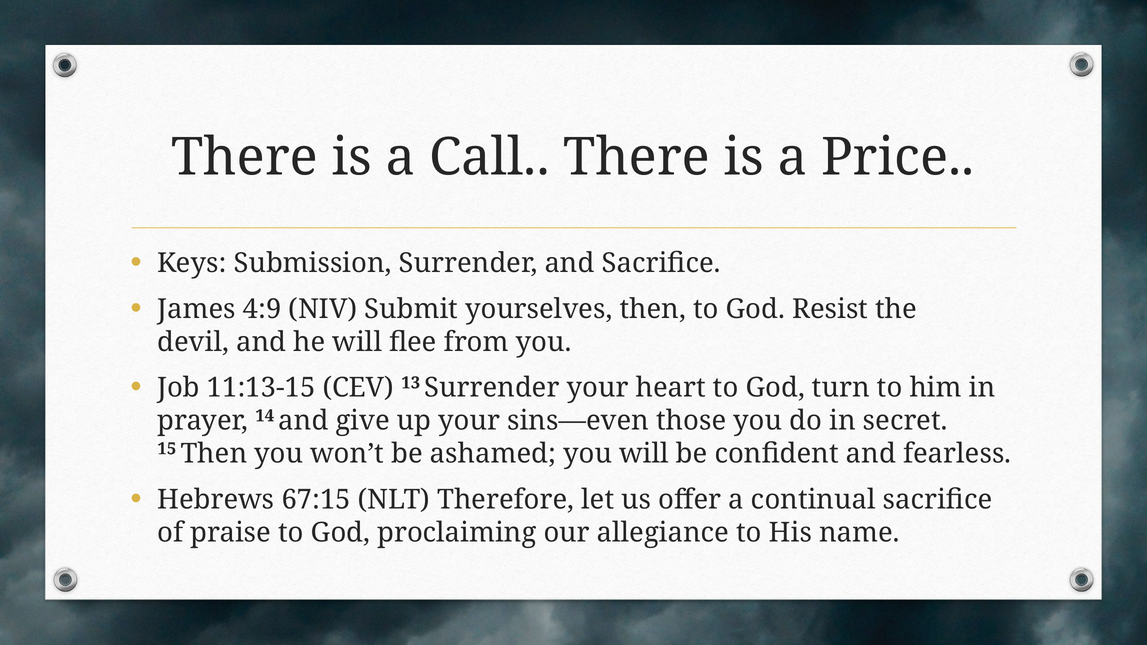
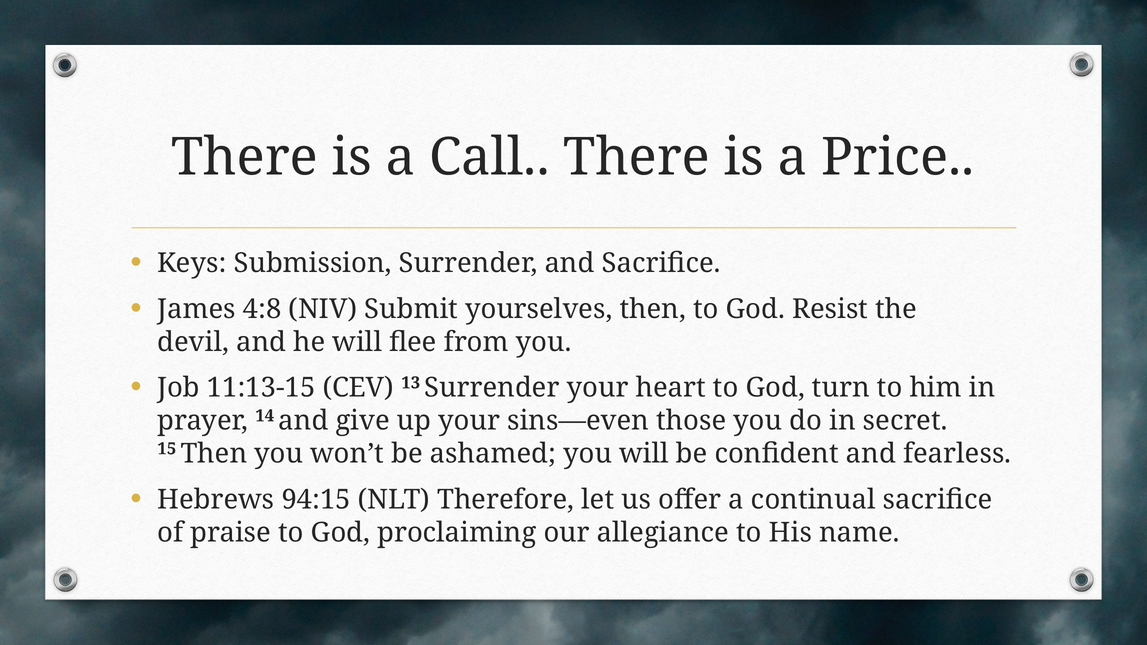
4:9: 4:9 -> 4:8
67:15: 67:15 -> 94:15
